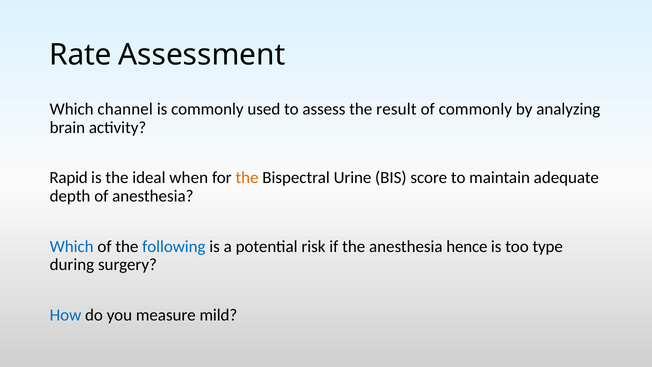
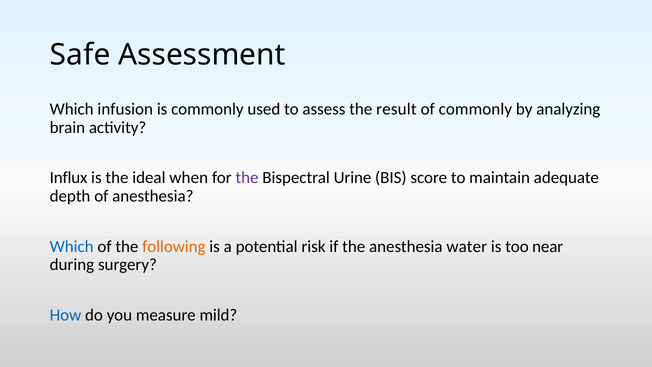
Rate: Rate -> Safe
channel: channel -> infusion
Rapid: Rapid -> Influx
the at (247, 178) colour: orange -> purple
following colour: blue -> orange
hence: hence -> water
type: type -> near
